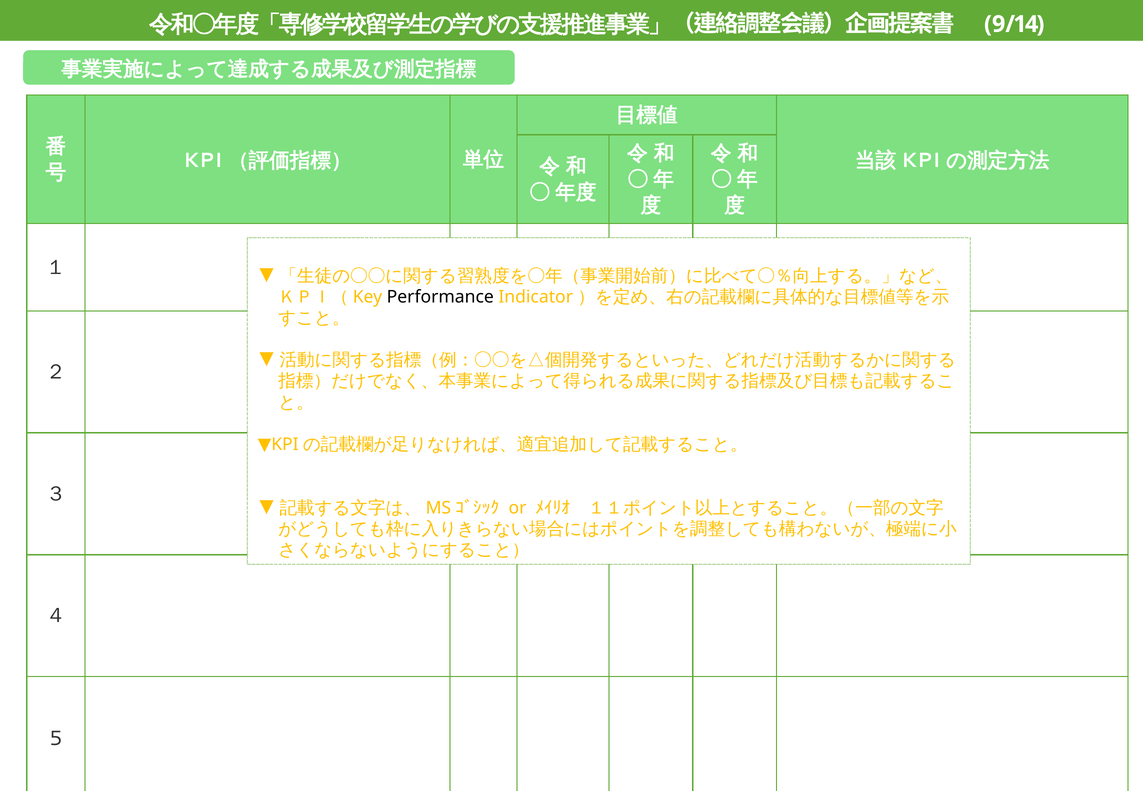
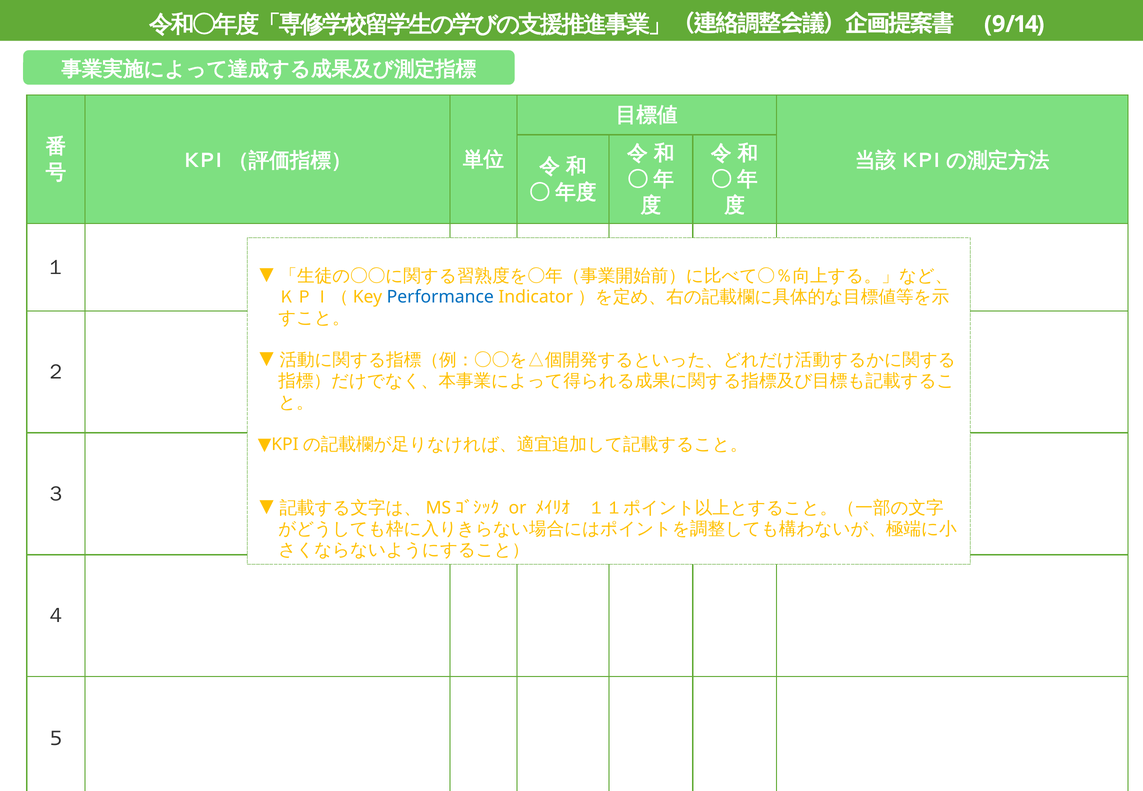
Performance colour: black -> blue
